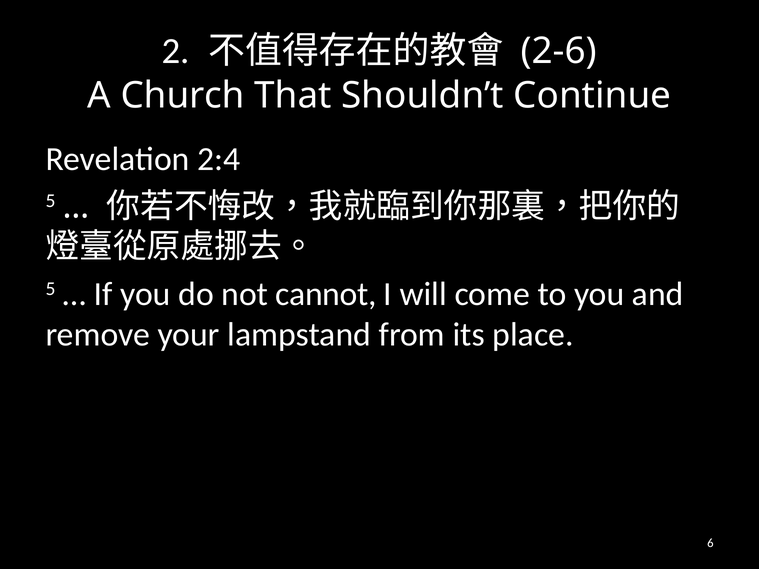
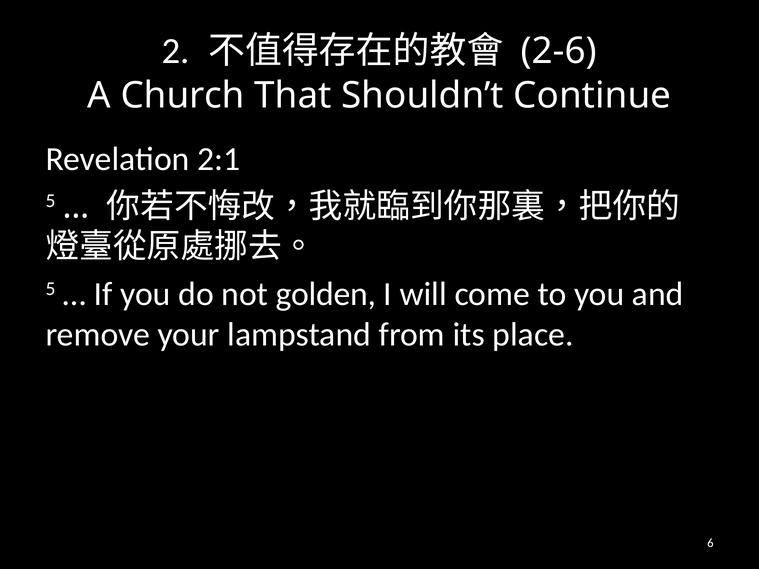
2:4: 2:4 -> 2:1
cannot: cannot -> golden
